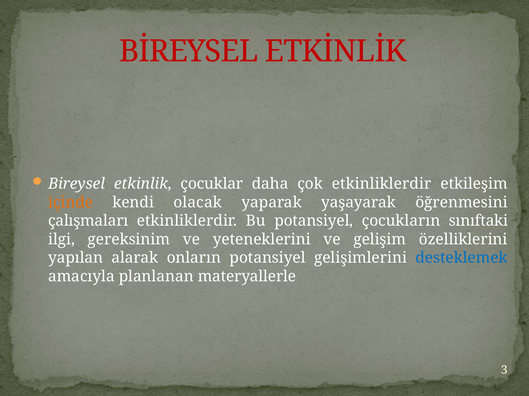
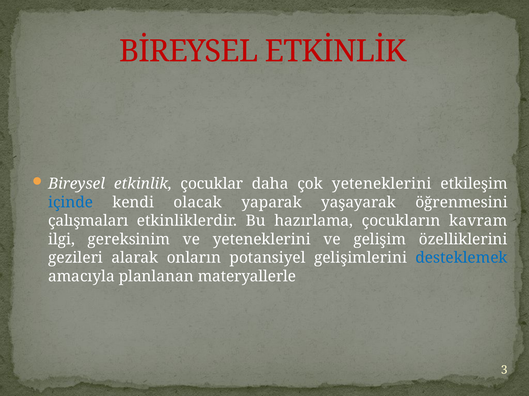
çok etkinliklerdir: etkinliklerdir -> yeteneklerini
içinde colour: orange -> blue
Bu potansiyel: potansiyel -> hazırlama
sınıftaki: sınıftaki -> kavram
yapılan: yapılan -> gezileri
